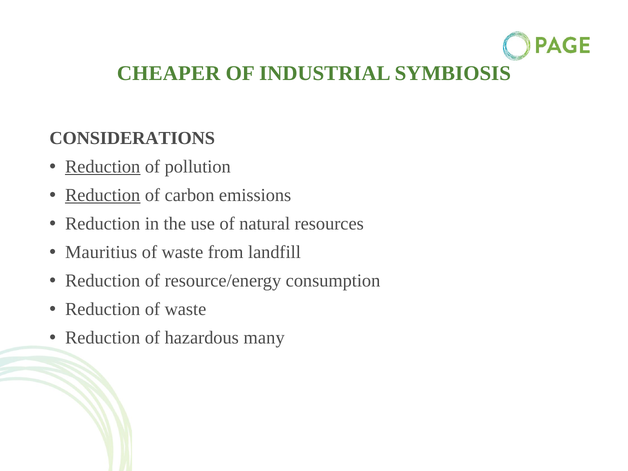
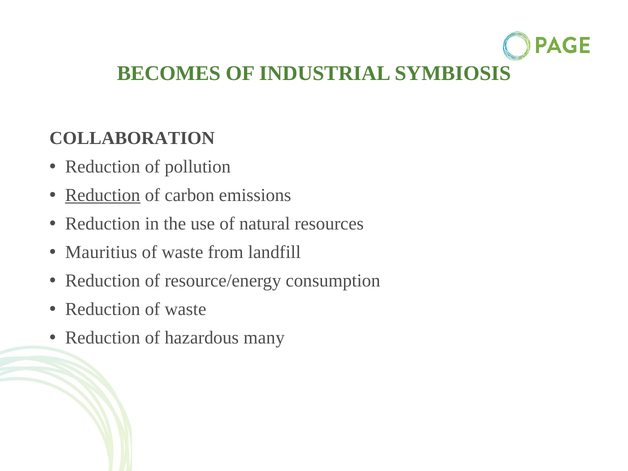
CHEAPER: CHEAPER -> BECOMES
CONSIDERATIONS: CONSIDERATIONS -> COLLABORATION
Reduction at (103, 167) underline: present -> none
